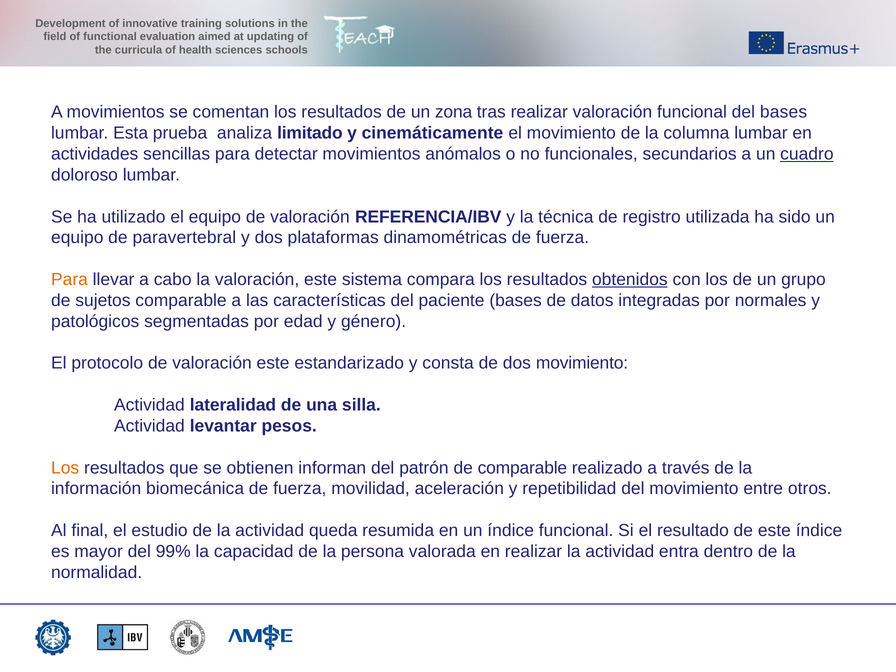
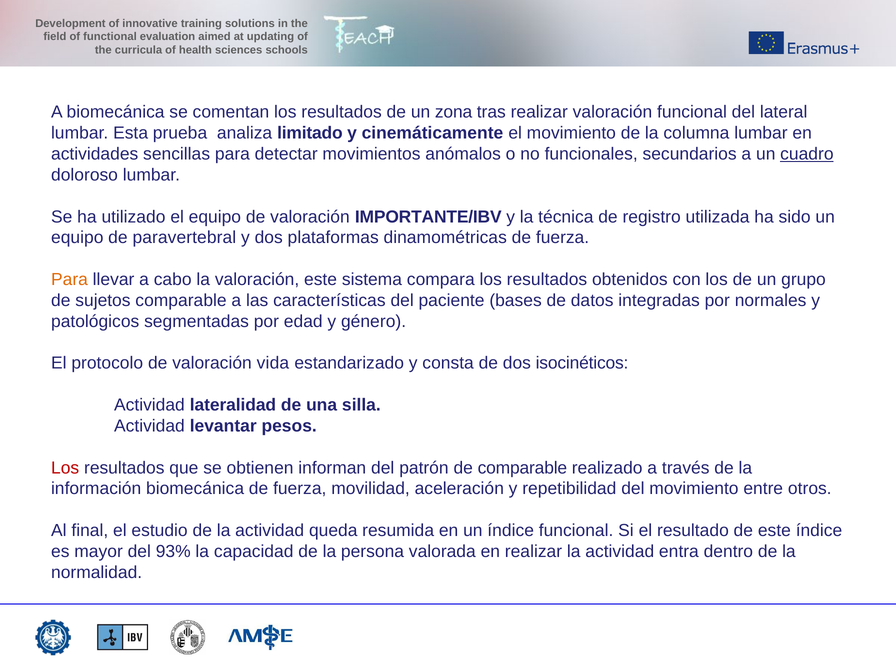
A movimientos: movimientos -> biomecánica
del bases: bases -> lateral
REFERENCIA/IBV: REFERENCIA/IBV -> IMPORTANTE/IBV
obtenidos underline: present -> none
de valoración este: este -> vida
dos movimiento: movimiento -> isocinéticos
Los at (65, 468) colour: orange -> red
99%: 99% -> 93%
